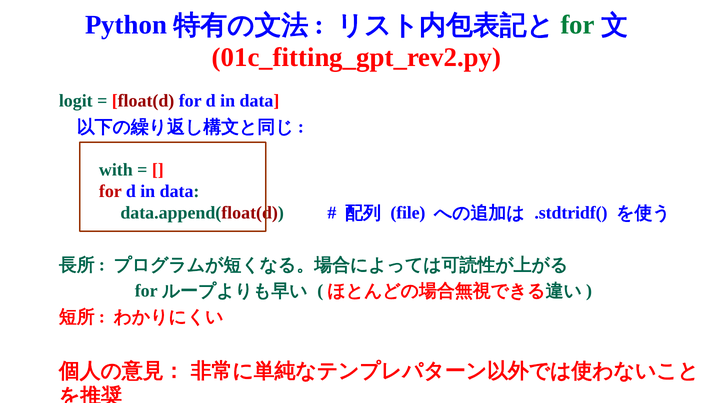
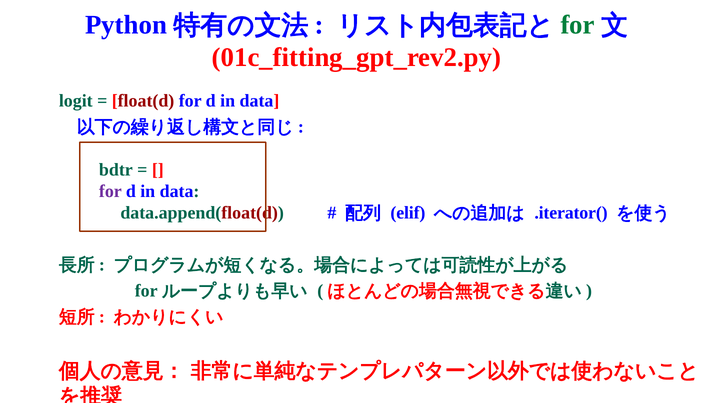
with: with -> bdtr
for at (110, 191) colour: red -> purple
file: file -> elif
.stdtridf(: .stdtridf( -> .iterator(
